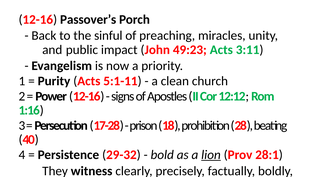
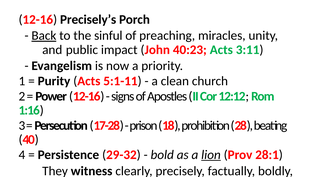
Passover’s: Passover’s -> Precisely’s
Back underline: none -> present
49:23: 49:23 -> 40:23
